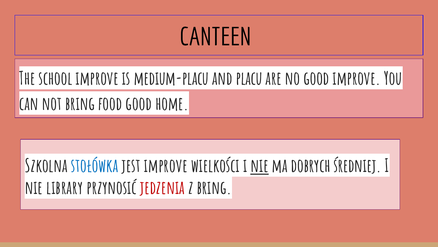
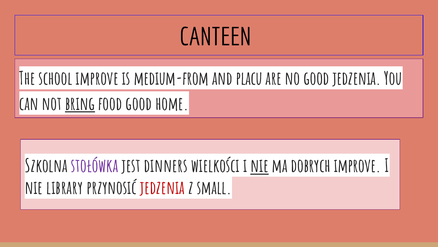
medium-placu: medium-placu -> medium-from
good improve: improve -> jedzenia
bring at (80, 104) underline: none -> present
stołówka colour: blue -> purple
jest improve: improve -> dinners
dobrych średniej: średniej -> improve
z bring: bring -> small
